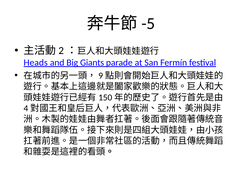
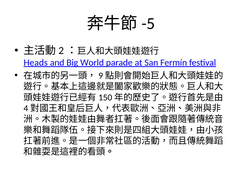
Giants: Giants -> World
